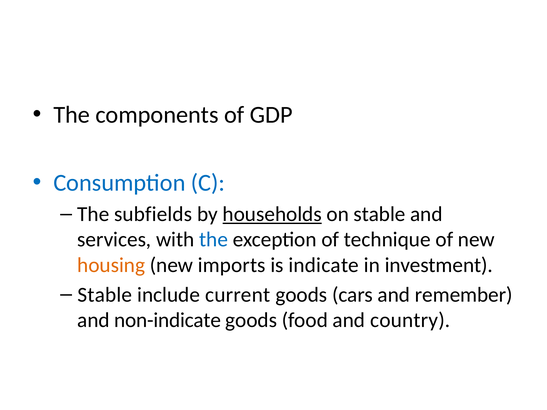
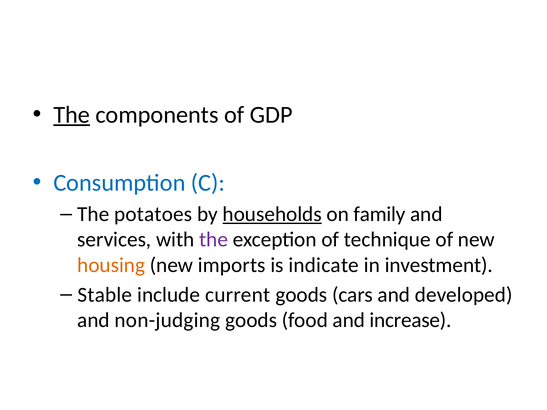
The at (72, 115) underline: none -> present
subfields: subfields -> potatoes
on stable: stable -> family
the at (214, 240) colour: blue -> purple
remember: remember -> developed
non-indicate: non-indicate -> non-judging
country: country -> increase
